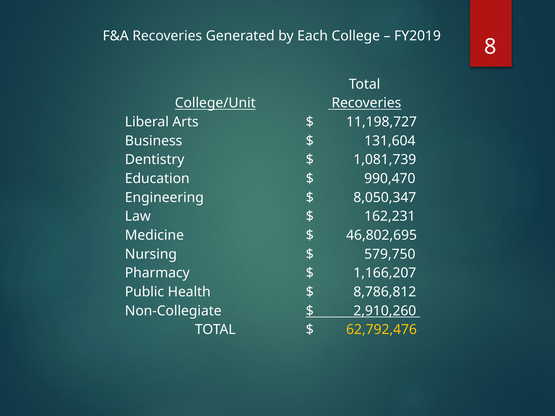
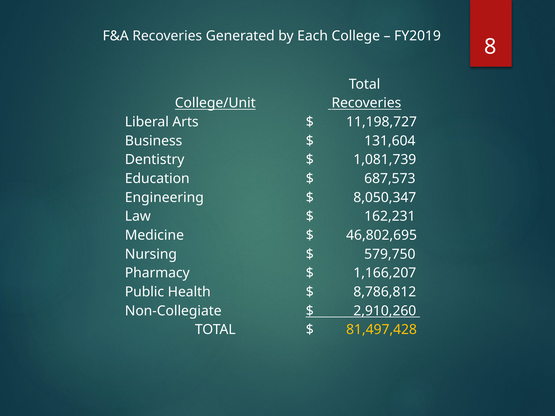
990,470: 990,470 -> 687,573
62,792,476: 62,792,476 -> 81,497,428
